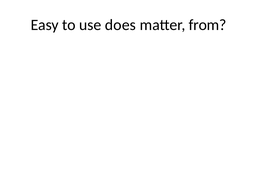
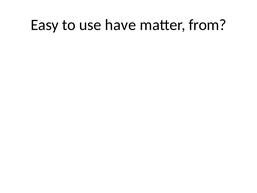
does: does -> have
